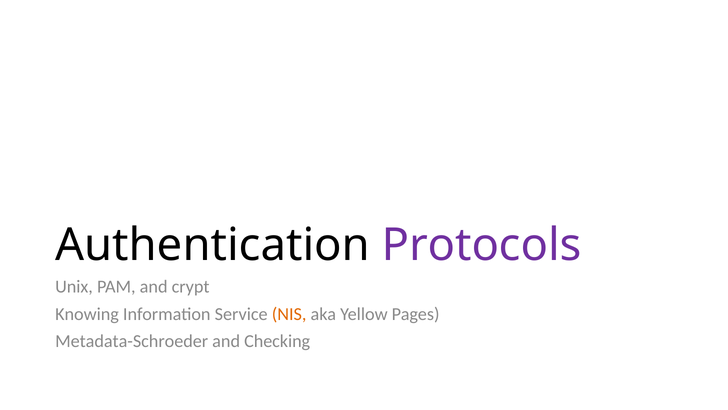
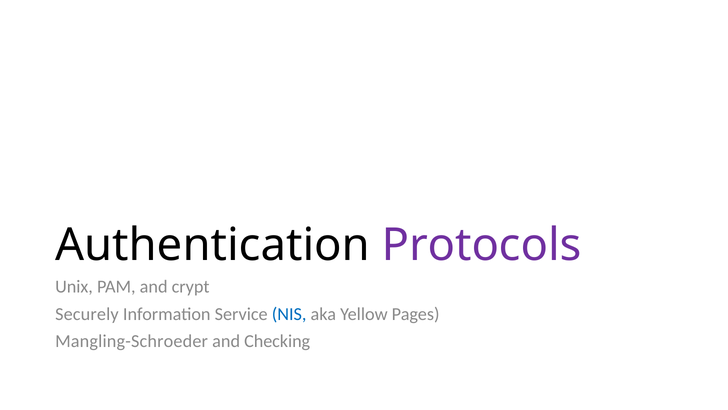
Knowing: Knowing -> Securely
NIS colour: orange -> blue
Metadata-Schroeder: Metadata-Schroeder -> Mangling-Schroeder
